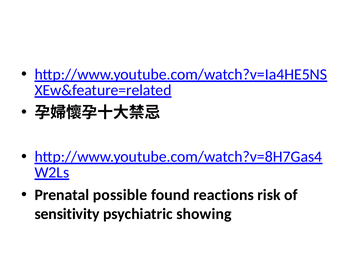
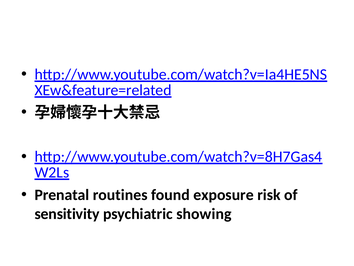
possible: possible -> routines
reactions: reactions -> exposure
